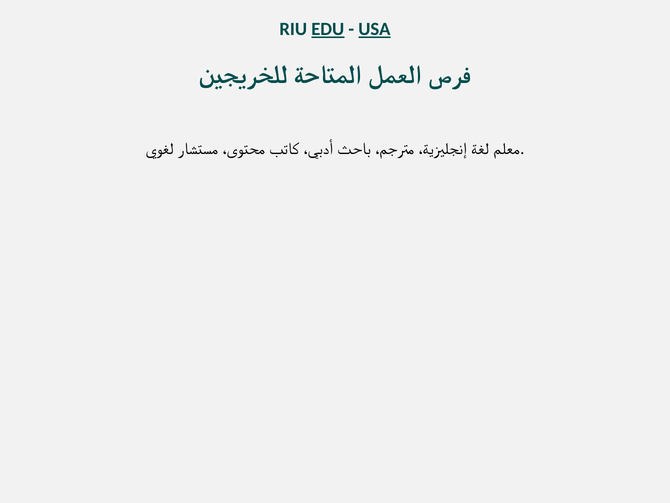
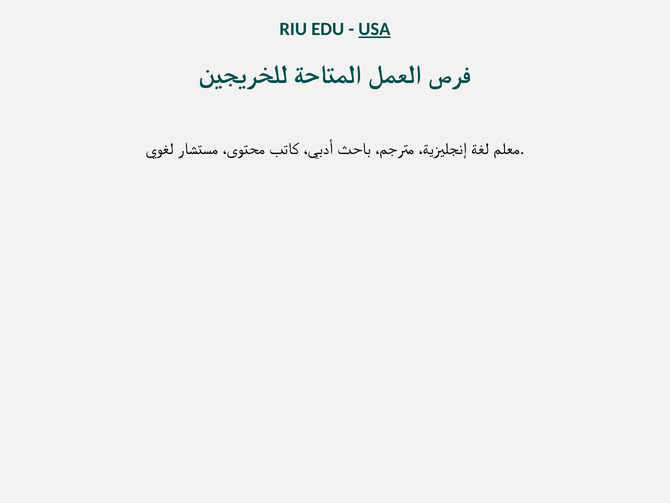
EDU underline: present -> none
